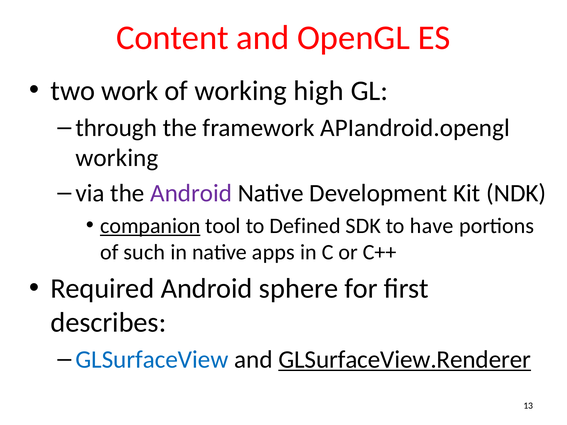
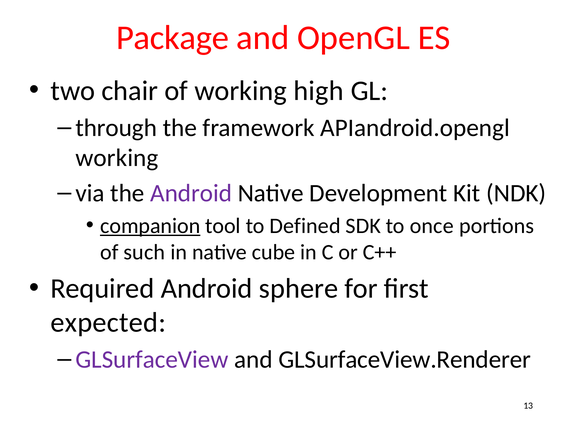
Content: Content -> Package
work: work -> chair
have: have -> once
apps: apps -> cube
describes: describes -> expected
GLSurfaceView colour: blue -> purple
GLSurfaceView.Renderer underline: present -> none
